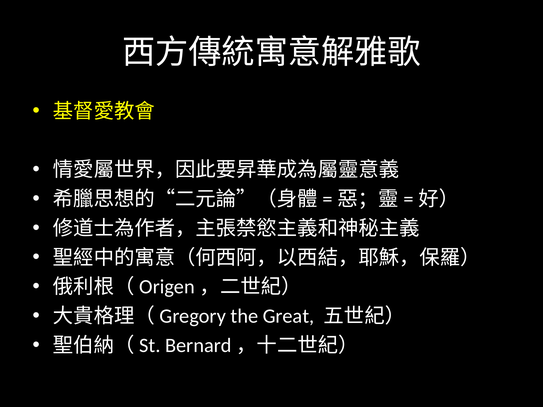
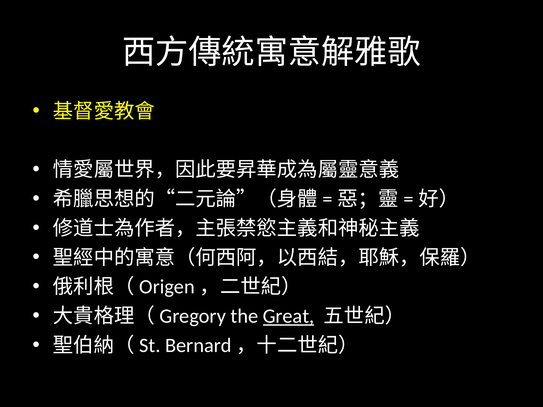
Great underline: none -> present
